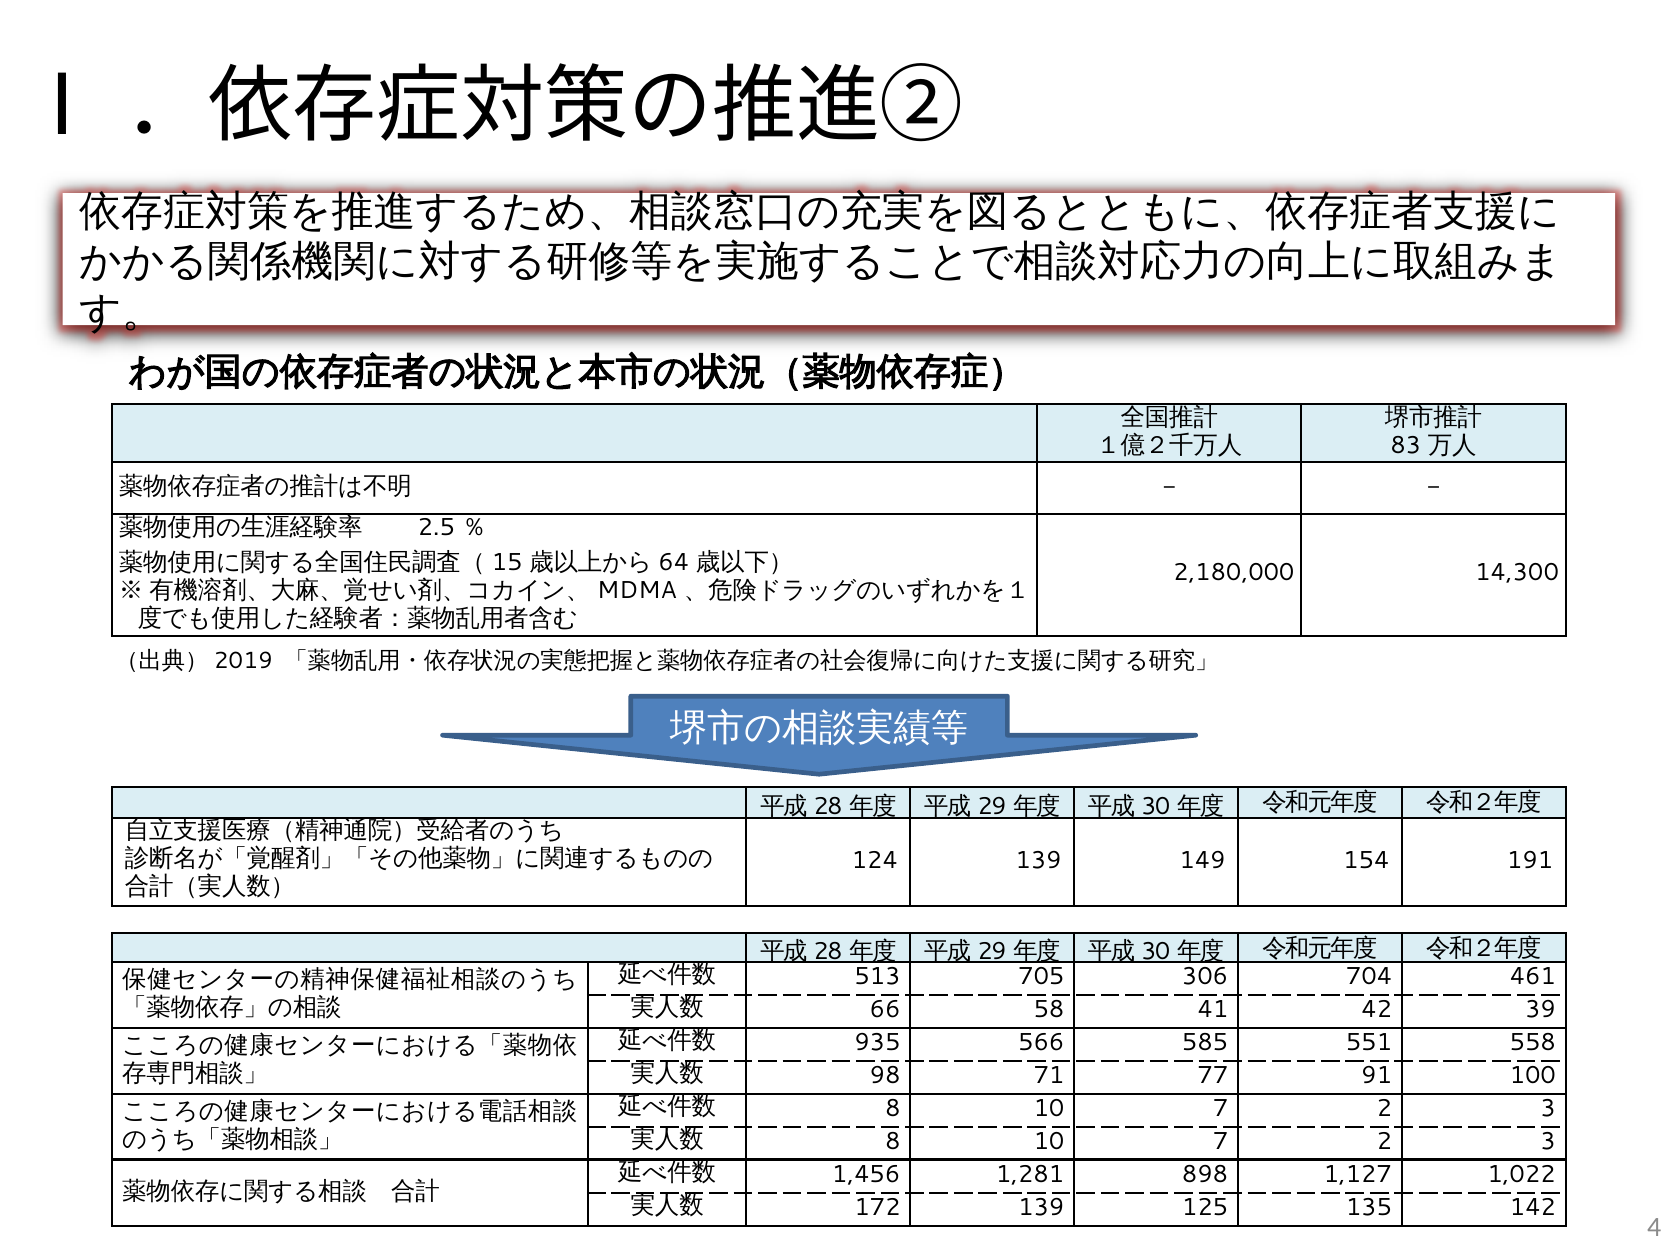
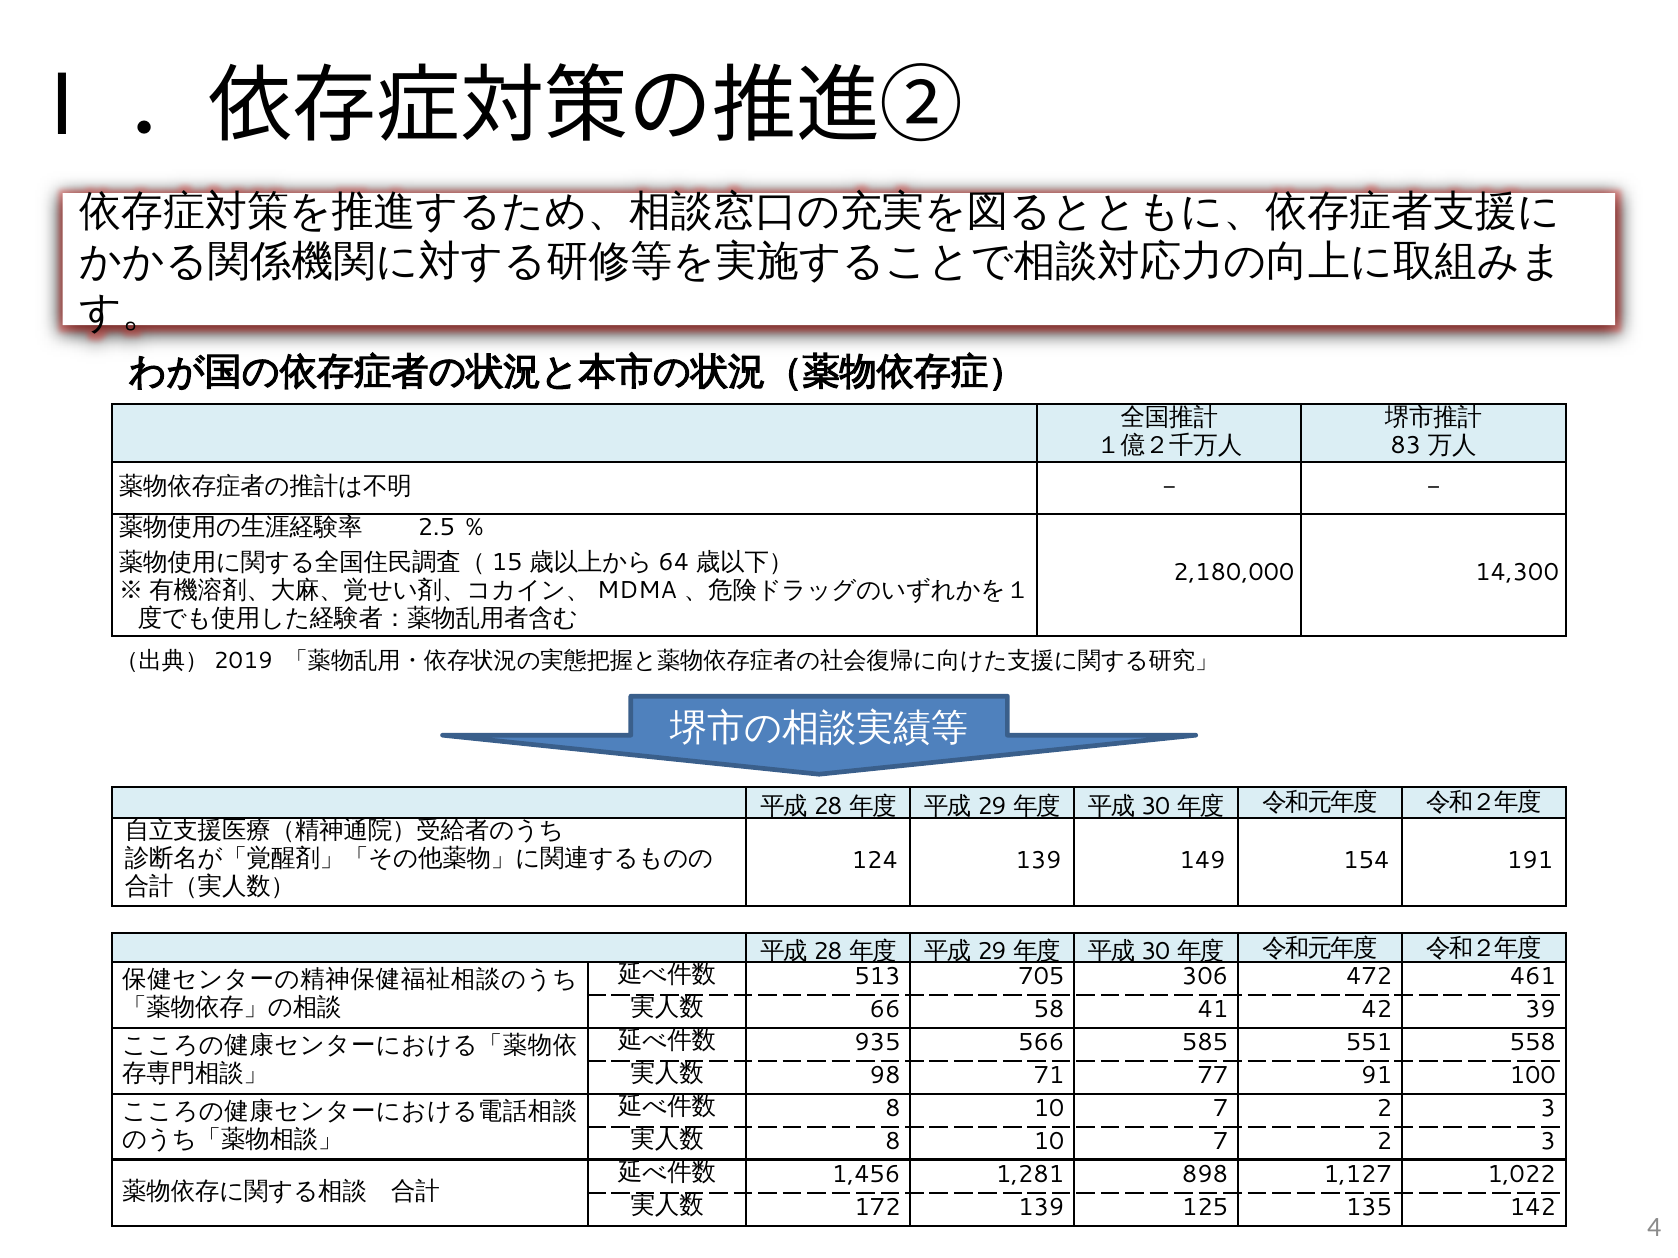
704: 704 -> 472
